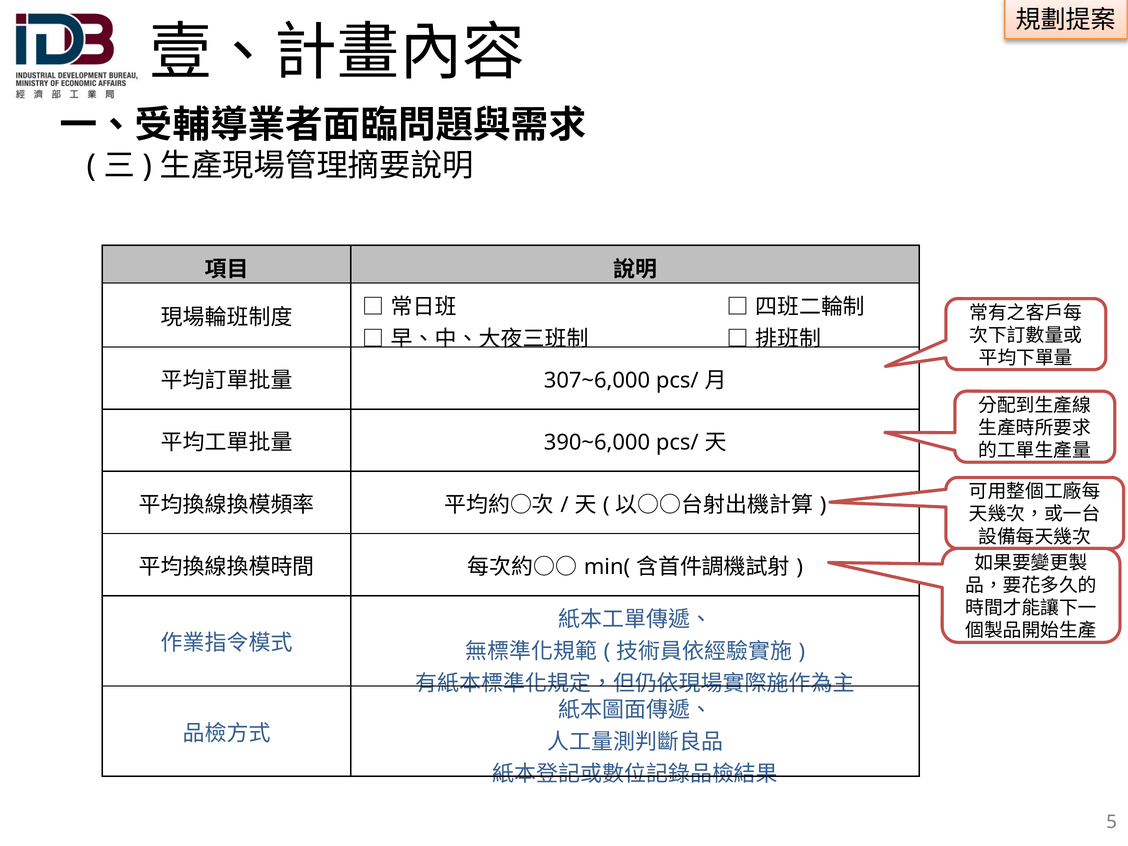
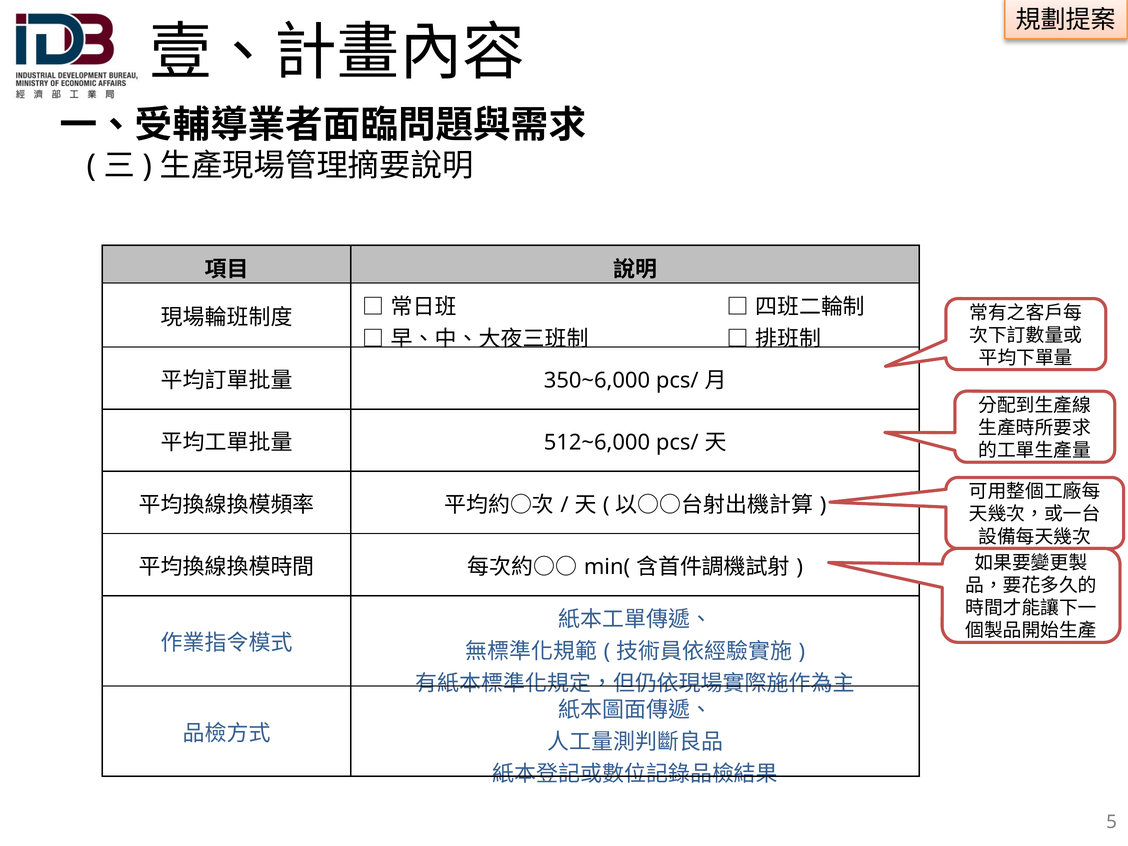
307~6,000: 307~6,000 -> 350~6,000
390~6,000: 390~6,000 -> 512~6,000
